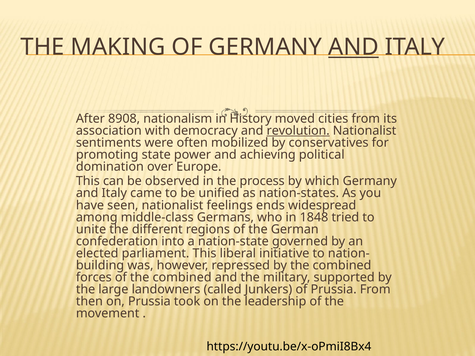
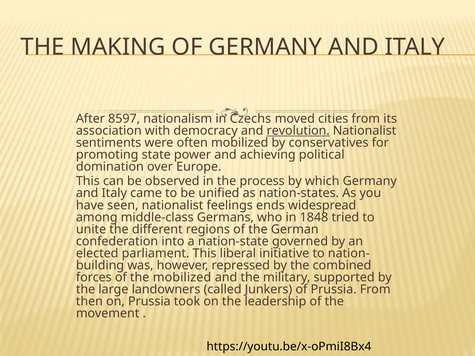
AND at (353, 47) underline: present -> none
8908: 8908 -> 8597
History: History -> Czechs
of the combined: combined -> mobilized
